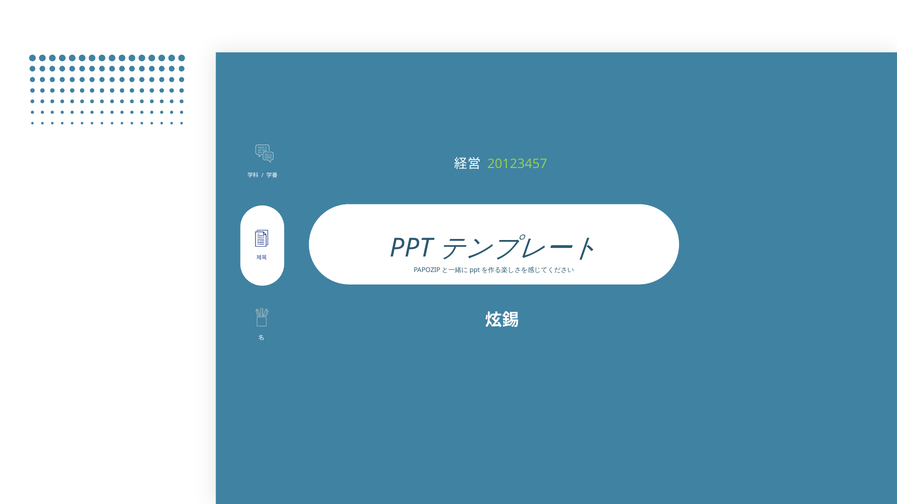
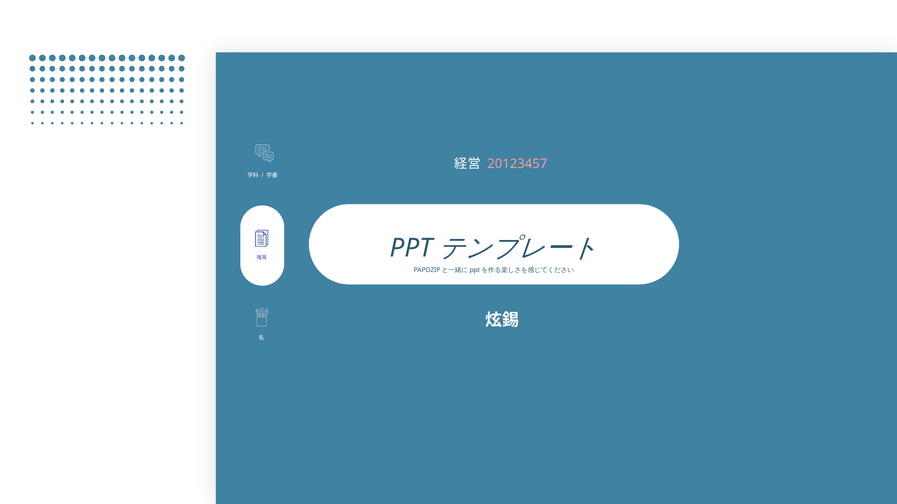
20123457 colour: light green -> pink
